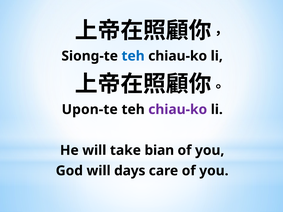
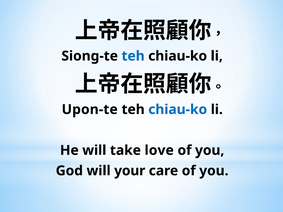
chiau-ko at (178, 110) colour: purple -> blue
bian: bian -> love
days: days -> your
